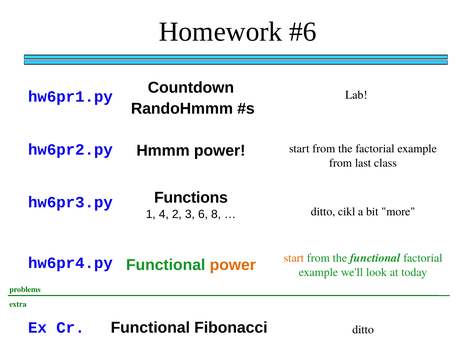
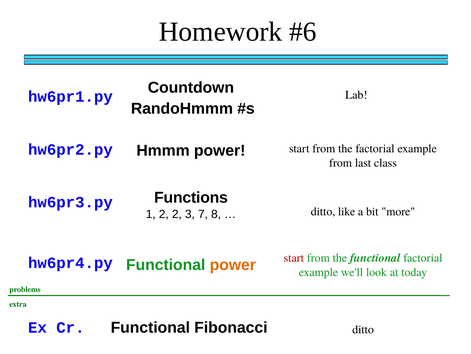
cikl: cikl -> like
1 4: 4 -> 2
6: 6 -> 7
start at (294, 257) colour: orange -> red
